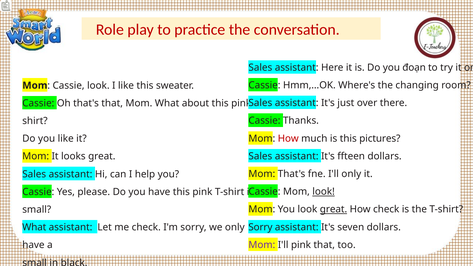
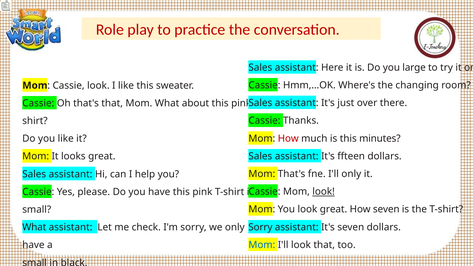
đoạn: đoạn -> large
pictures: pictures -> minutes
great at (334, 209) underline: present -> none
How check: check -> seven
Mom at (262, 245) colour: purple -> blue
I'll pink: pink -> look
